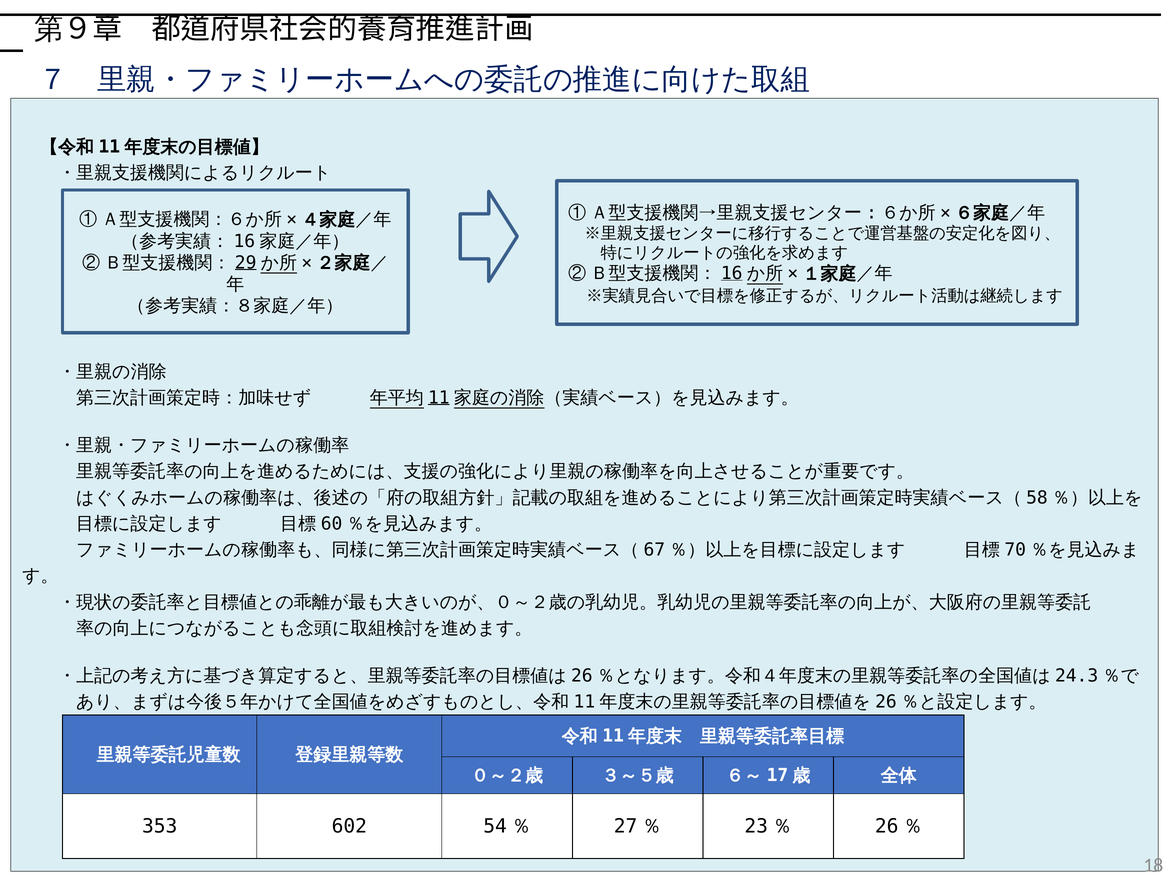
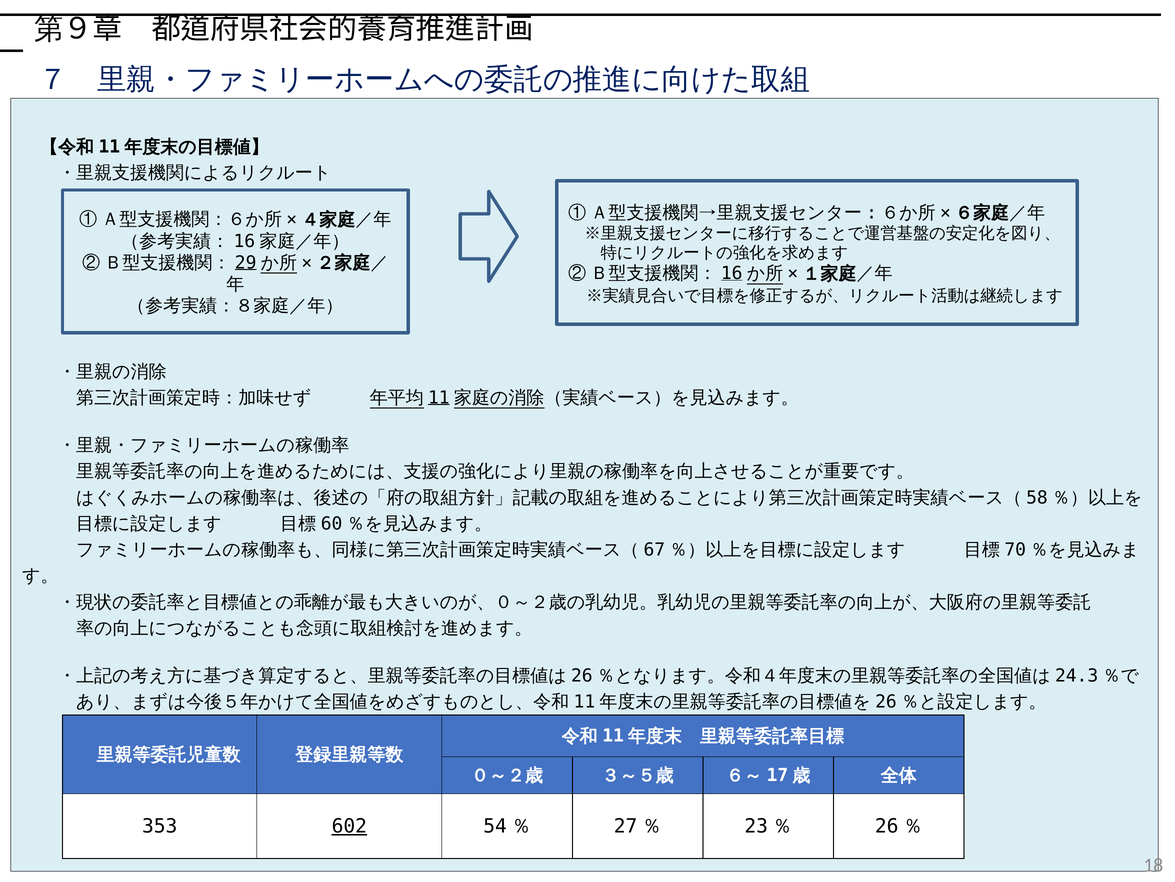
602 underline: none -> present
